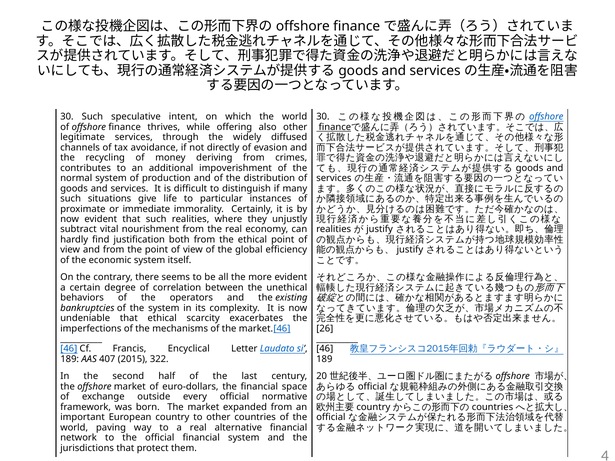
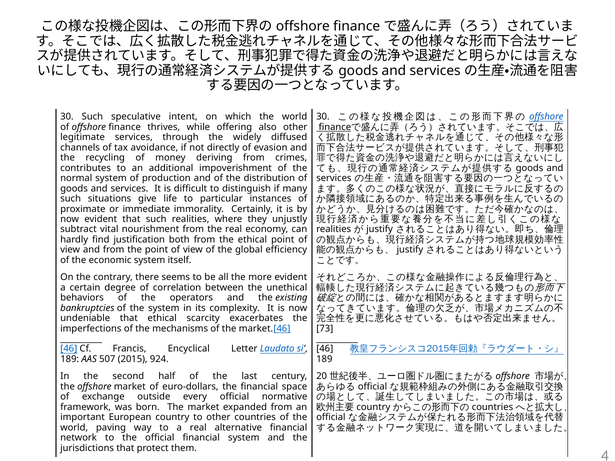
26: 26 -> 73
407: 407 -> 507
322: 322 -> 924
